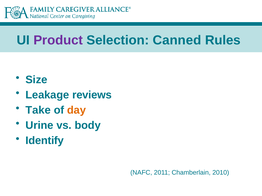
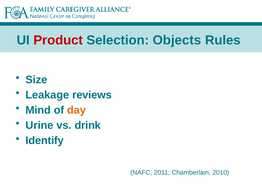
Product colour: purple -> red
Canned: Canned -> Objects
Take: Take -> Mind
body: body -> drink
